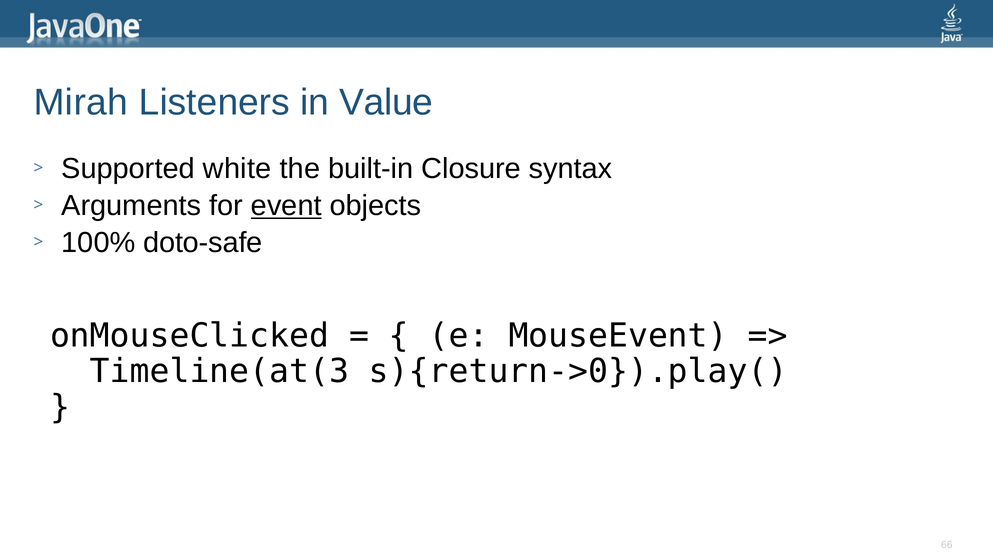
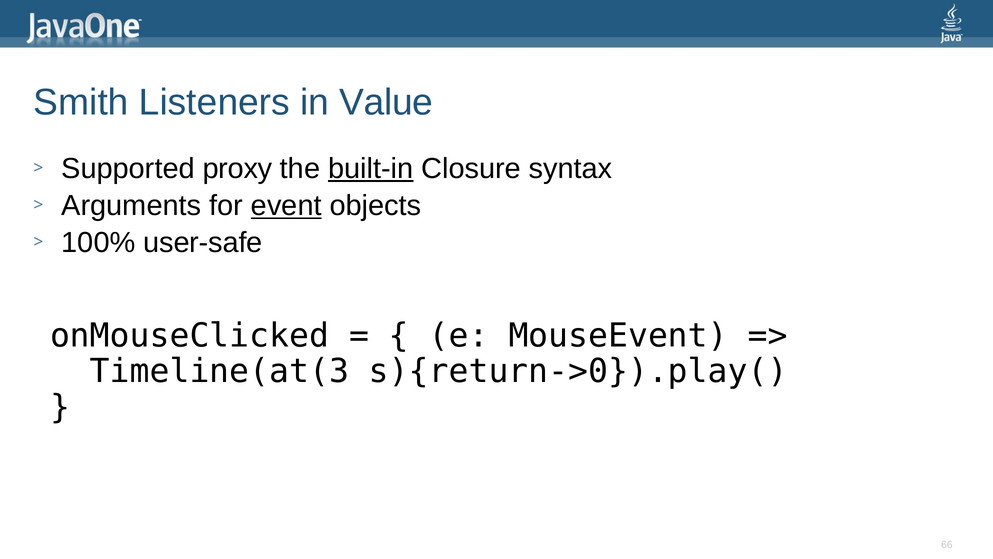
Mirah: Mirah -> Smith
white: white -> proxy
built-in underline: none -> present
doto-safe: doto-safe -> user-safe
